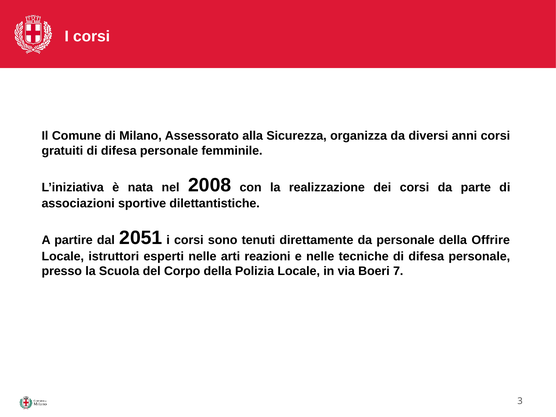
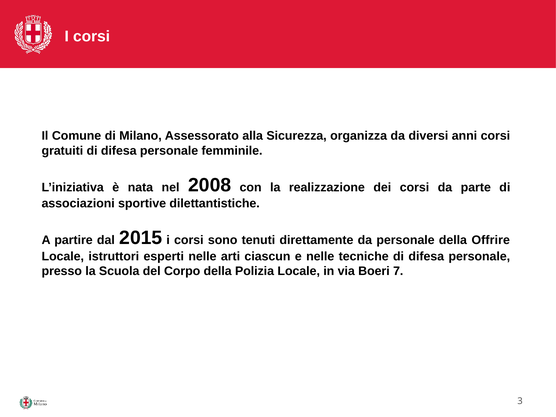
2051: 2051 -> 2015
reazioni: reazioni -> ciascun
